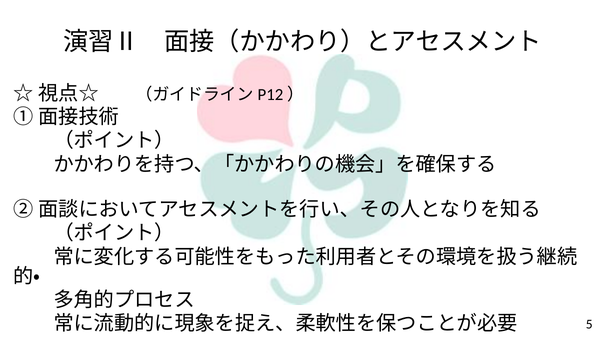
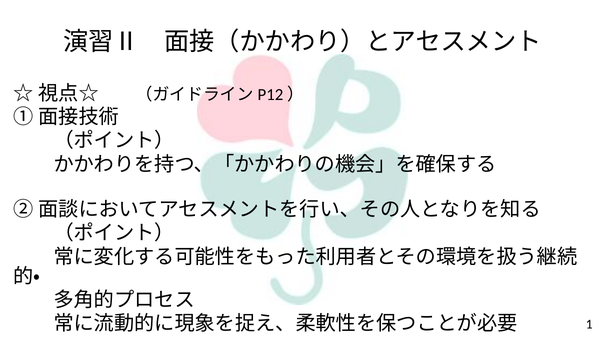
5: 5 -> 1
